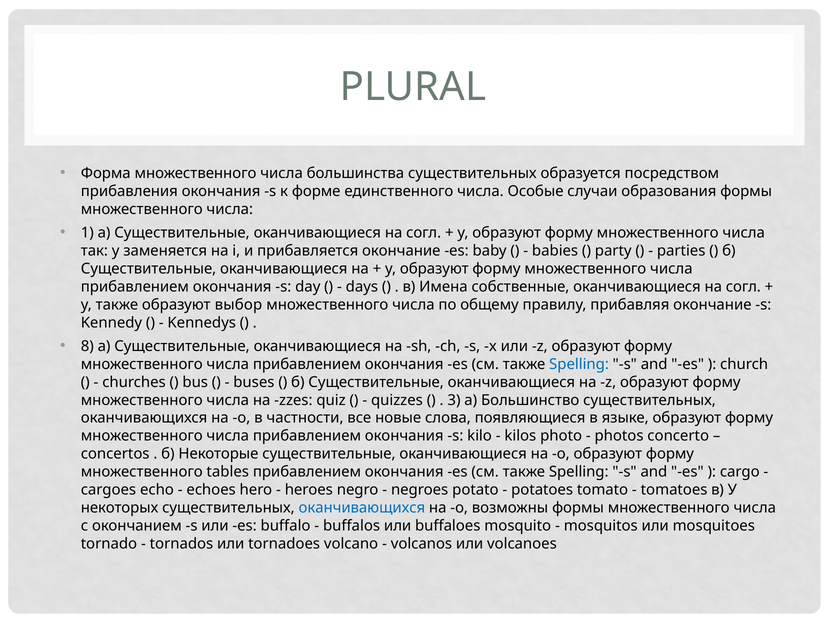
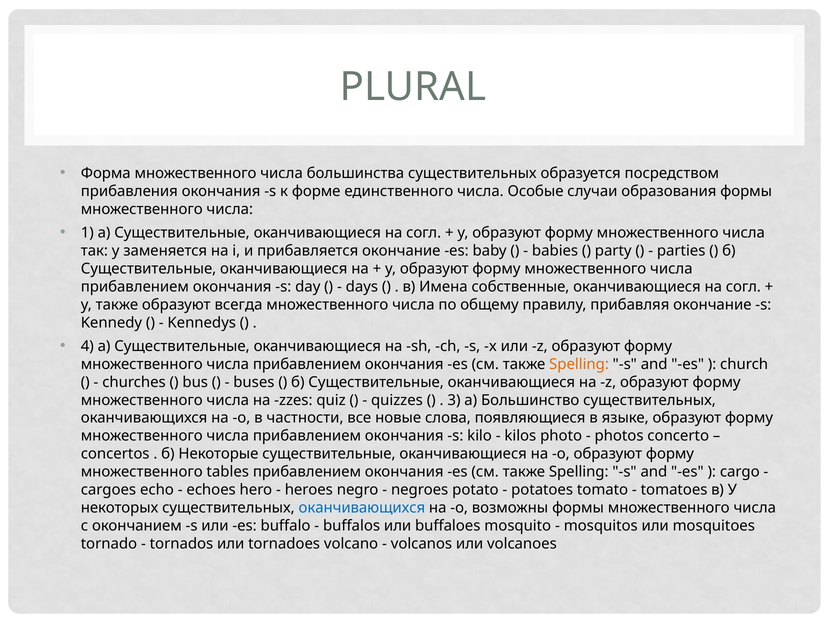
выбор: выбор -> всегда
8: 8 -> 4
Spelling at (579, 364) colour: blue -> orange
